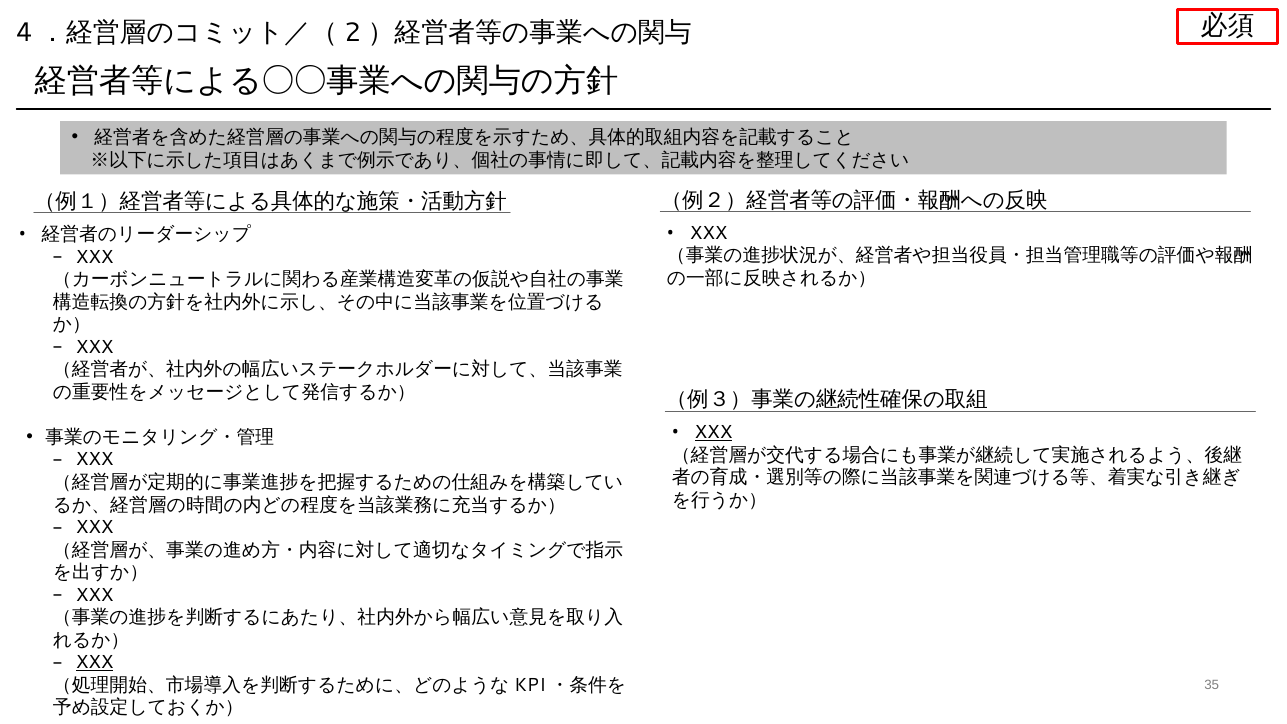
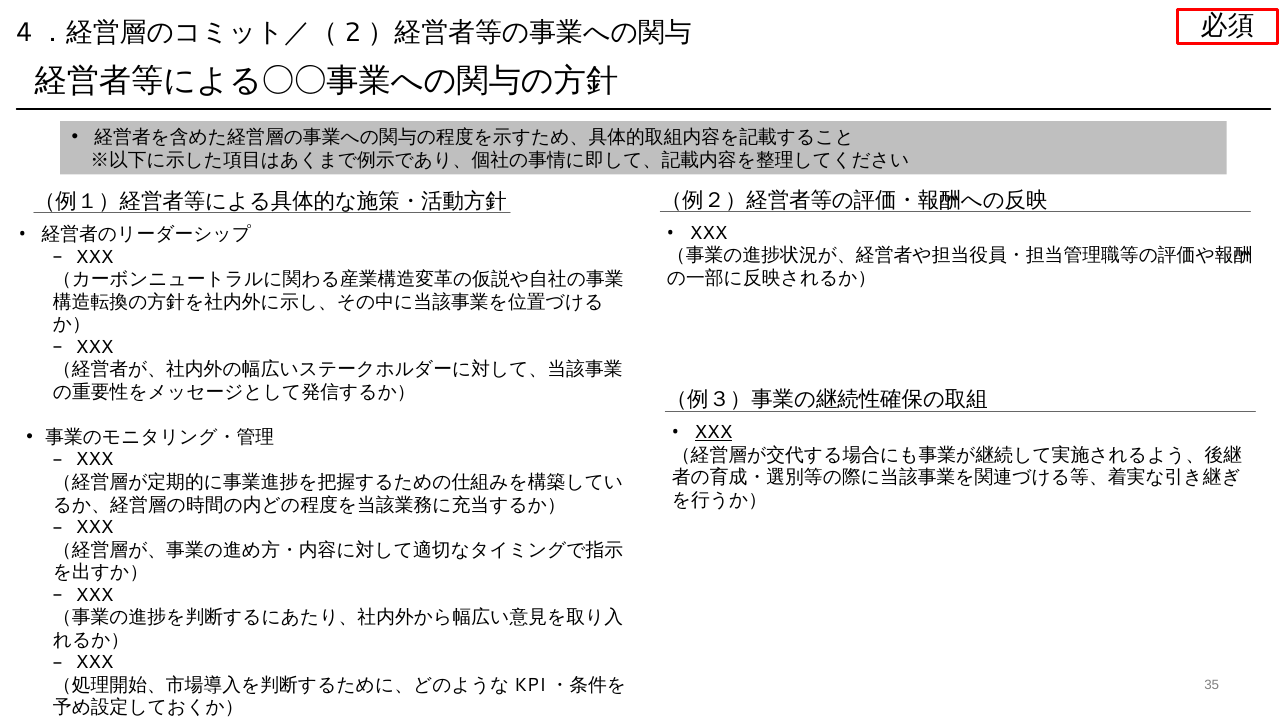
XXX at (95, 663) underline: present -> none
